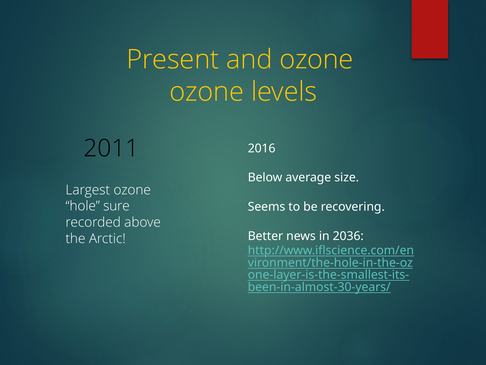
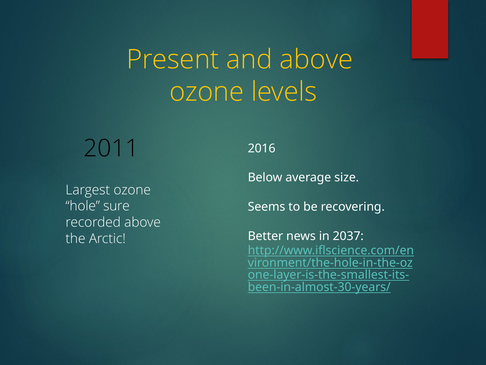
and ozone: ozone -> above
2036: 2036 -> 2037
